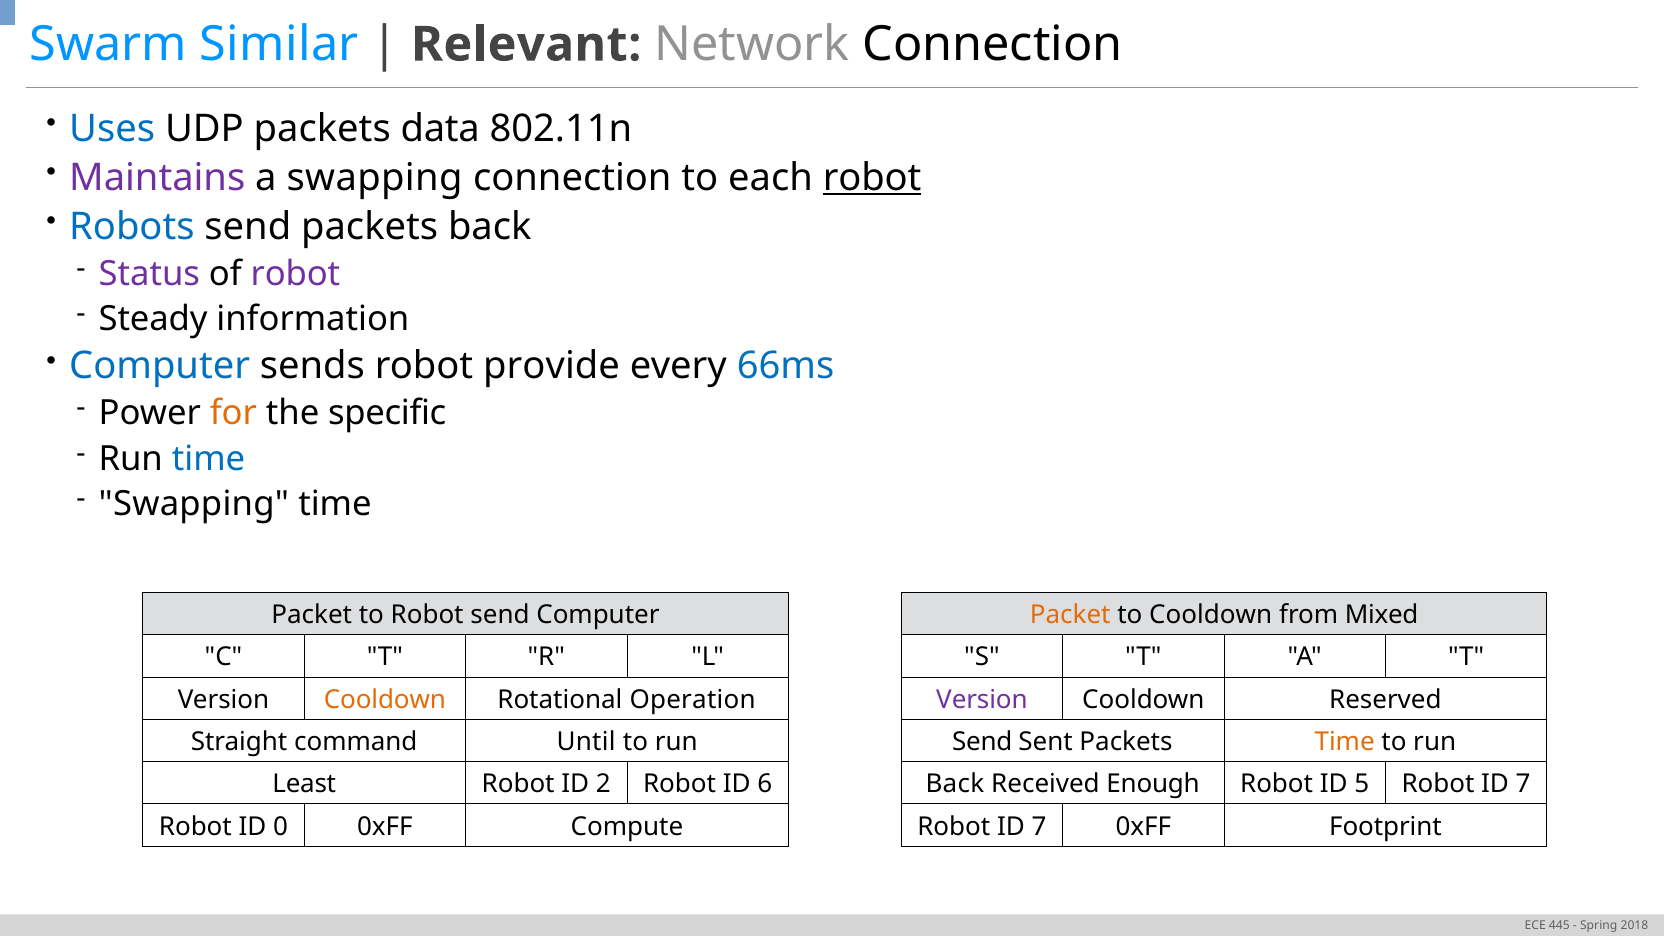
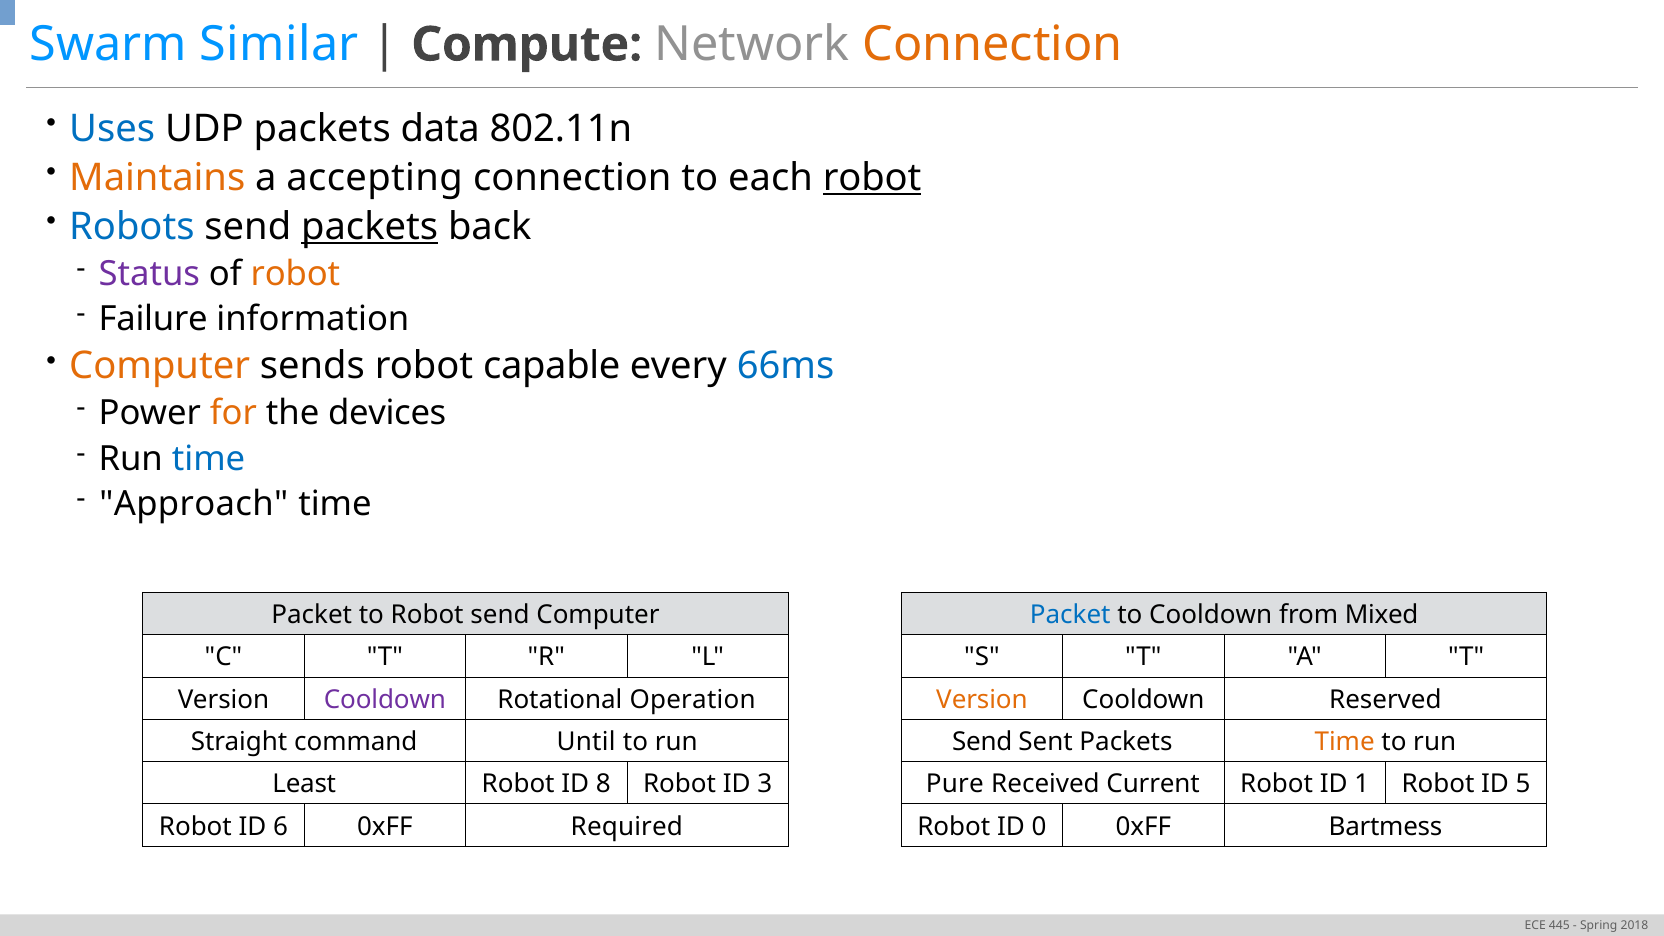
Relevant: Relevant -> Compute
Connection at (993, 45) colour: black -> orange
Maintains colour: purple -> orange
a swapping: swapping -> accepting
packets at (370, 227) underline: none -> present
robot at (295, 274) colour: purple -> orange
Steady: Steady -> Failure
Computer at (160, 366) colour: blue -> orange
provide: provide -> capable
specific: specific -> devices
Swapping at (194, 504): Swapping -> Approach
Packet at (1070, 615) colour: orange -> blue
Cooldown at (385, 700) colour: orange -> purple
Version at (982, 700) colour: purple -> orange
2: 2 -> 8
6: 6 -> 3
Back at (955, 784): Back -> Pure
Enough: Enough -> Current
5: 5 -> 1
7 at (1523, 784): 7 -> 5
0: 0 -> 6
Compute: Compute -> Required
7 at (1039, 827): 7 -> 0
Footprint: Footprint -> Bartmess
